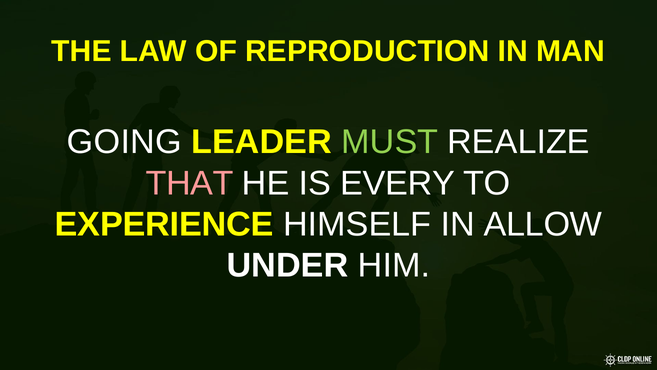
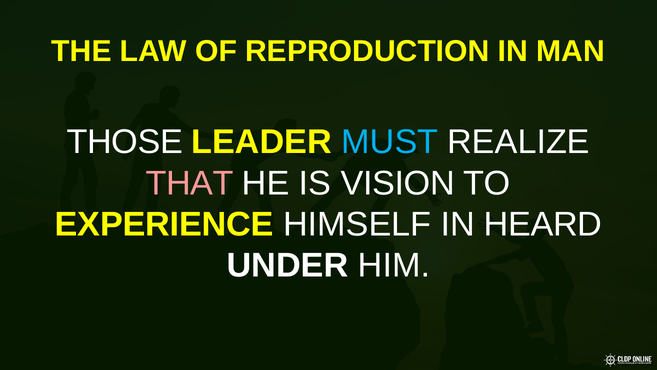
GOING: GOING -> THOSE
MUST colour: light green -> light blue
EVERY: EVERY -> VISION
ALLOW: ALLOW -> HEARD
